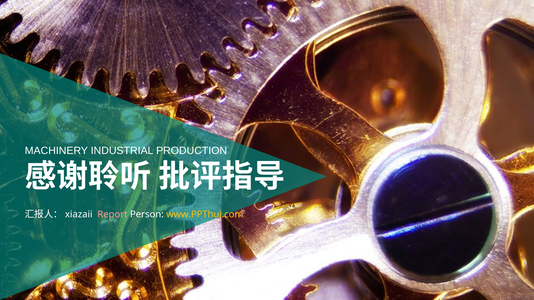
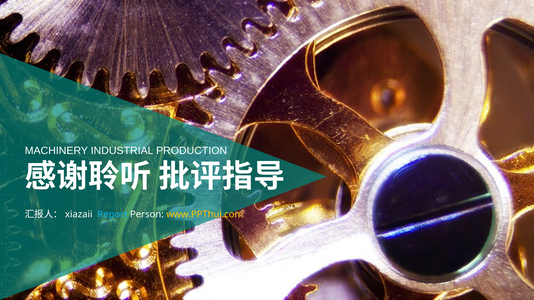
Report colour: pink -> light blue
